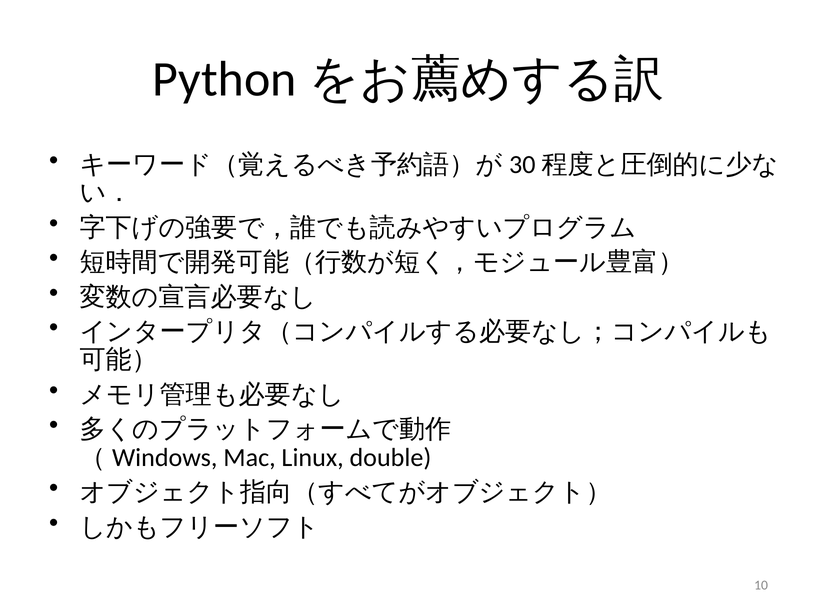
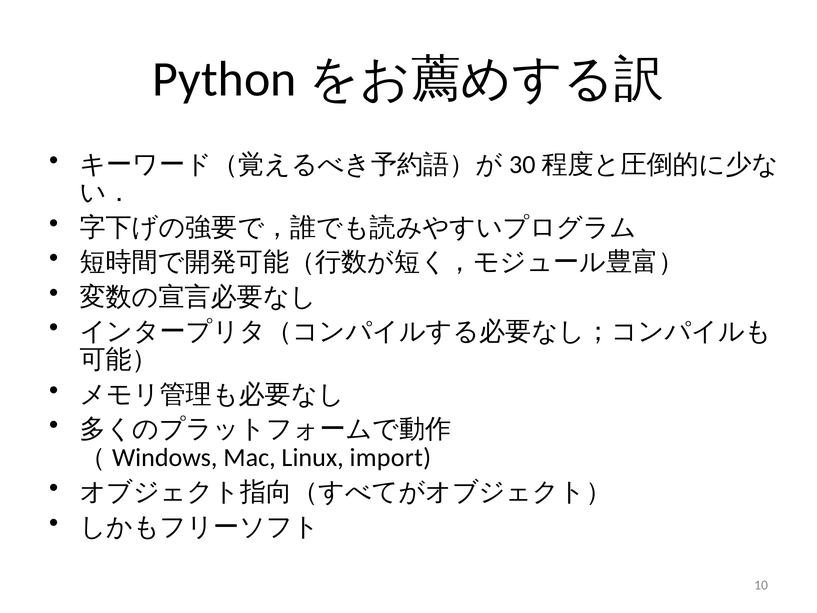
double: double -> import
